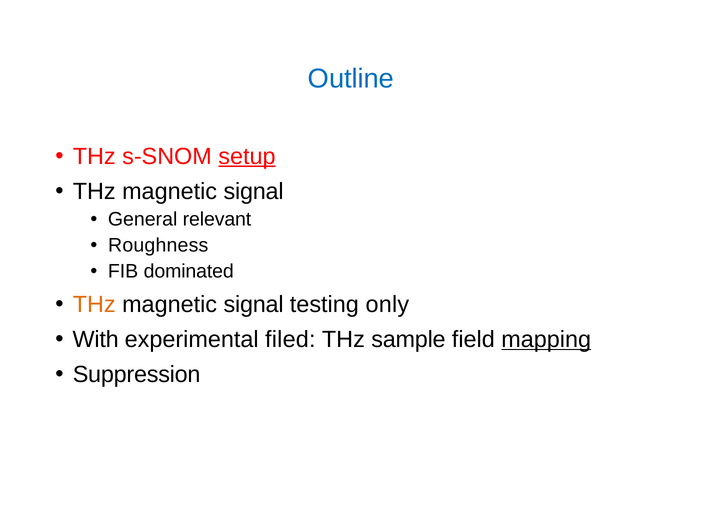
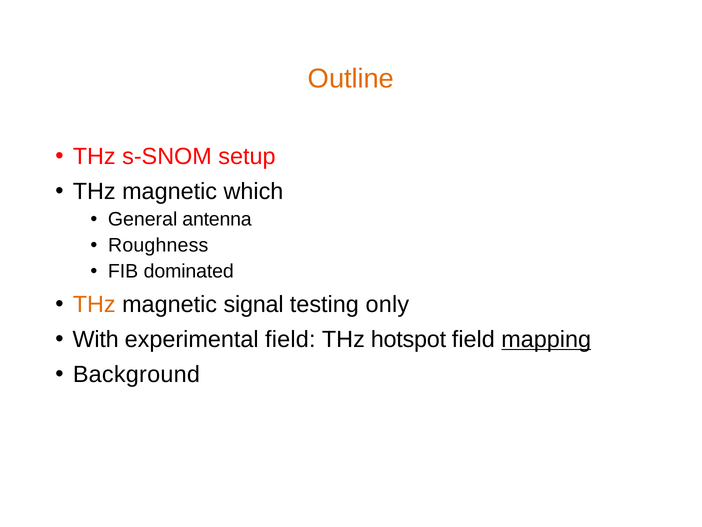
Outline colour: blue -> orange
setup underline: present -> none
signal at (254, 191): signal -> which
relevant: relevant -> antenna
experimental filed: filed -> field
sample: sample -> hotspot
Suppression: Suppression -> Background
